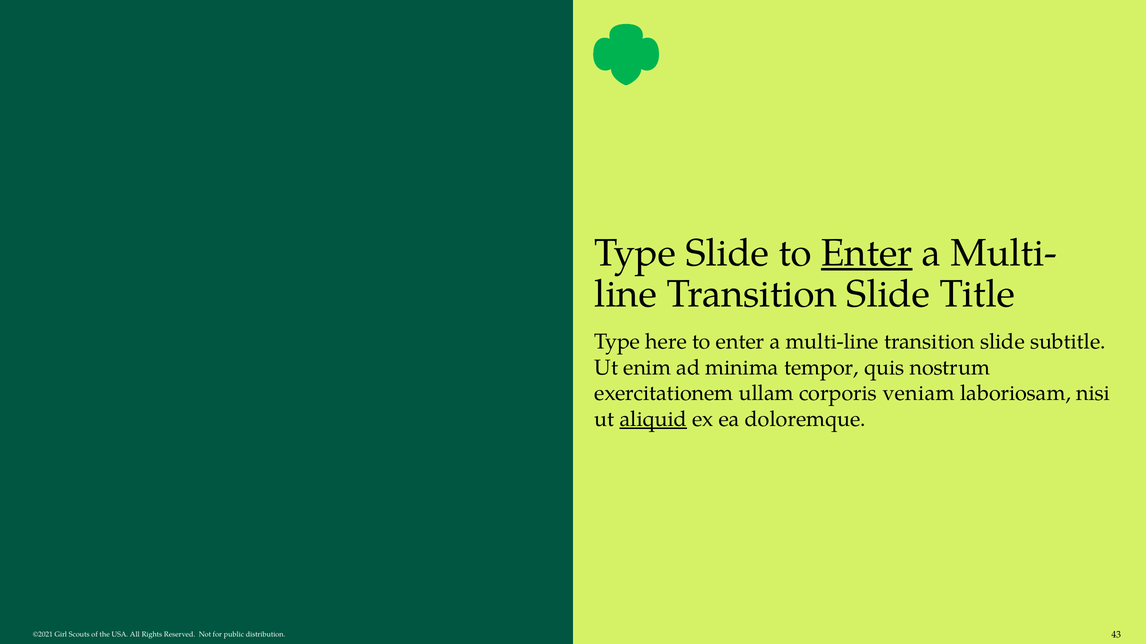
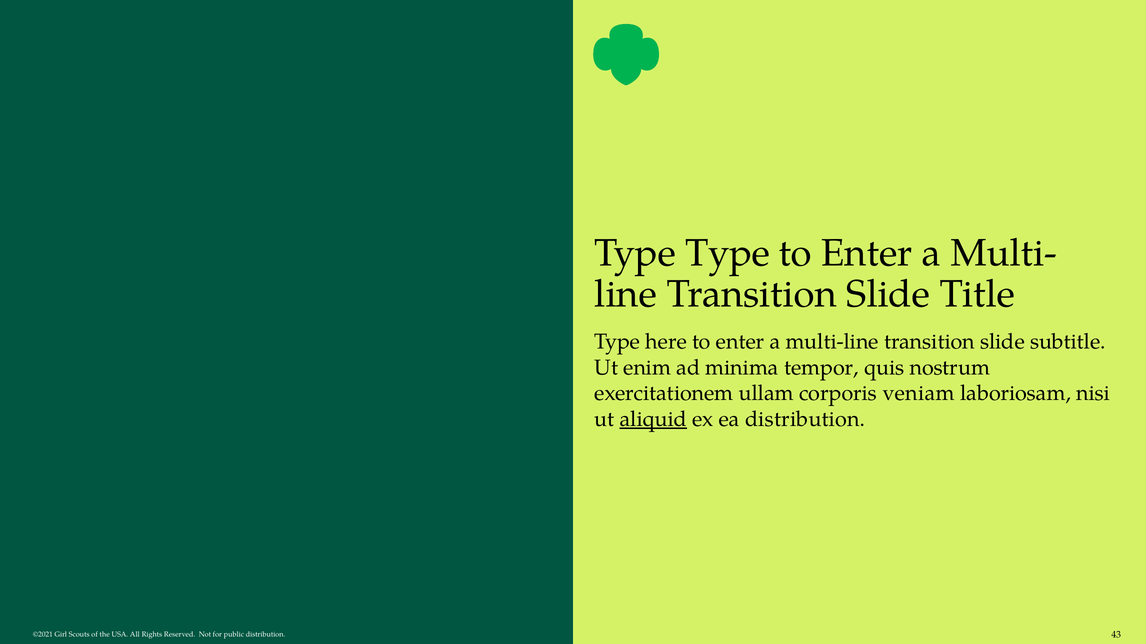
Type Slide: Slide -> Type
Enter at (867, 253) underline: present -> none
ea doloremque: doloremque -> distribution
